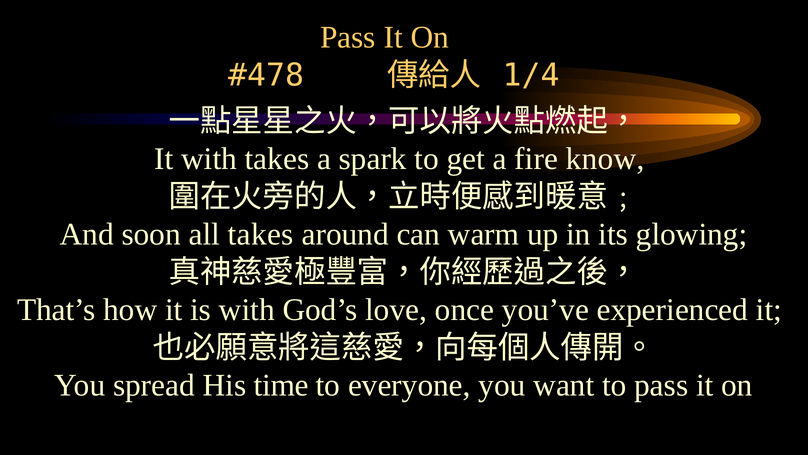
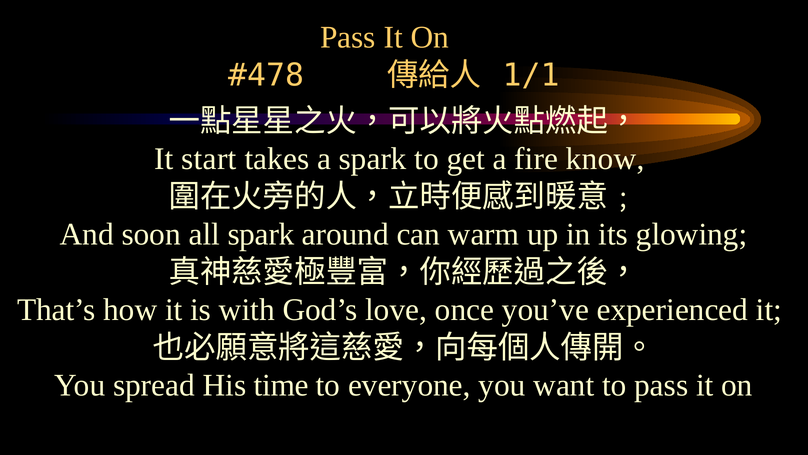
1/4: 1/4 -> 1/1
It with: with -> start
all takes: takes -> spark
